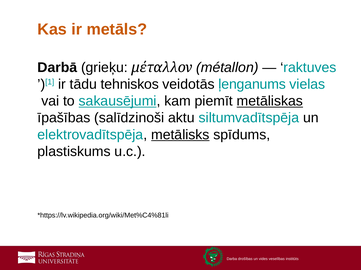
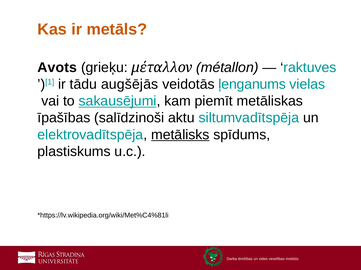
Darbā: Darbā -> Avots
tehniskos: tehniskos -> augšējās
metāliskas underline: present -> none
